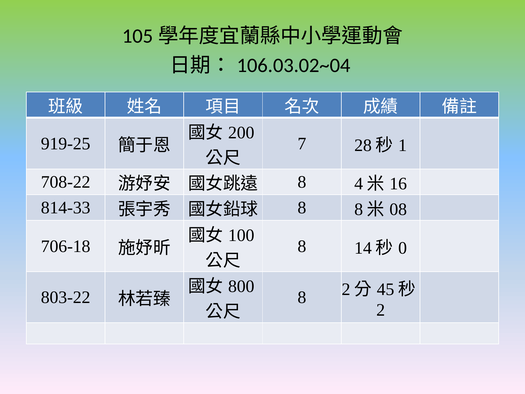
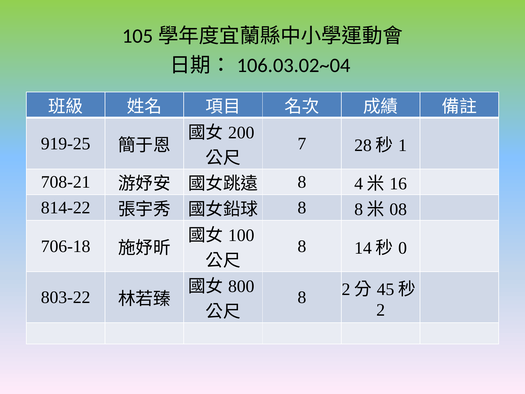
708-22: 708-22 -> 708-21
814-33: 814-33 -> 814-22
